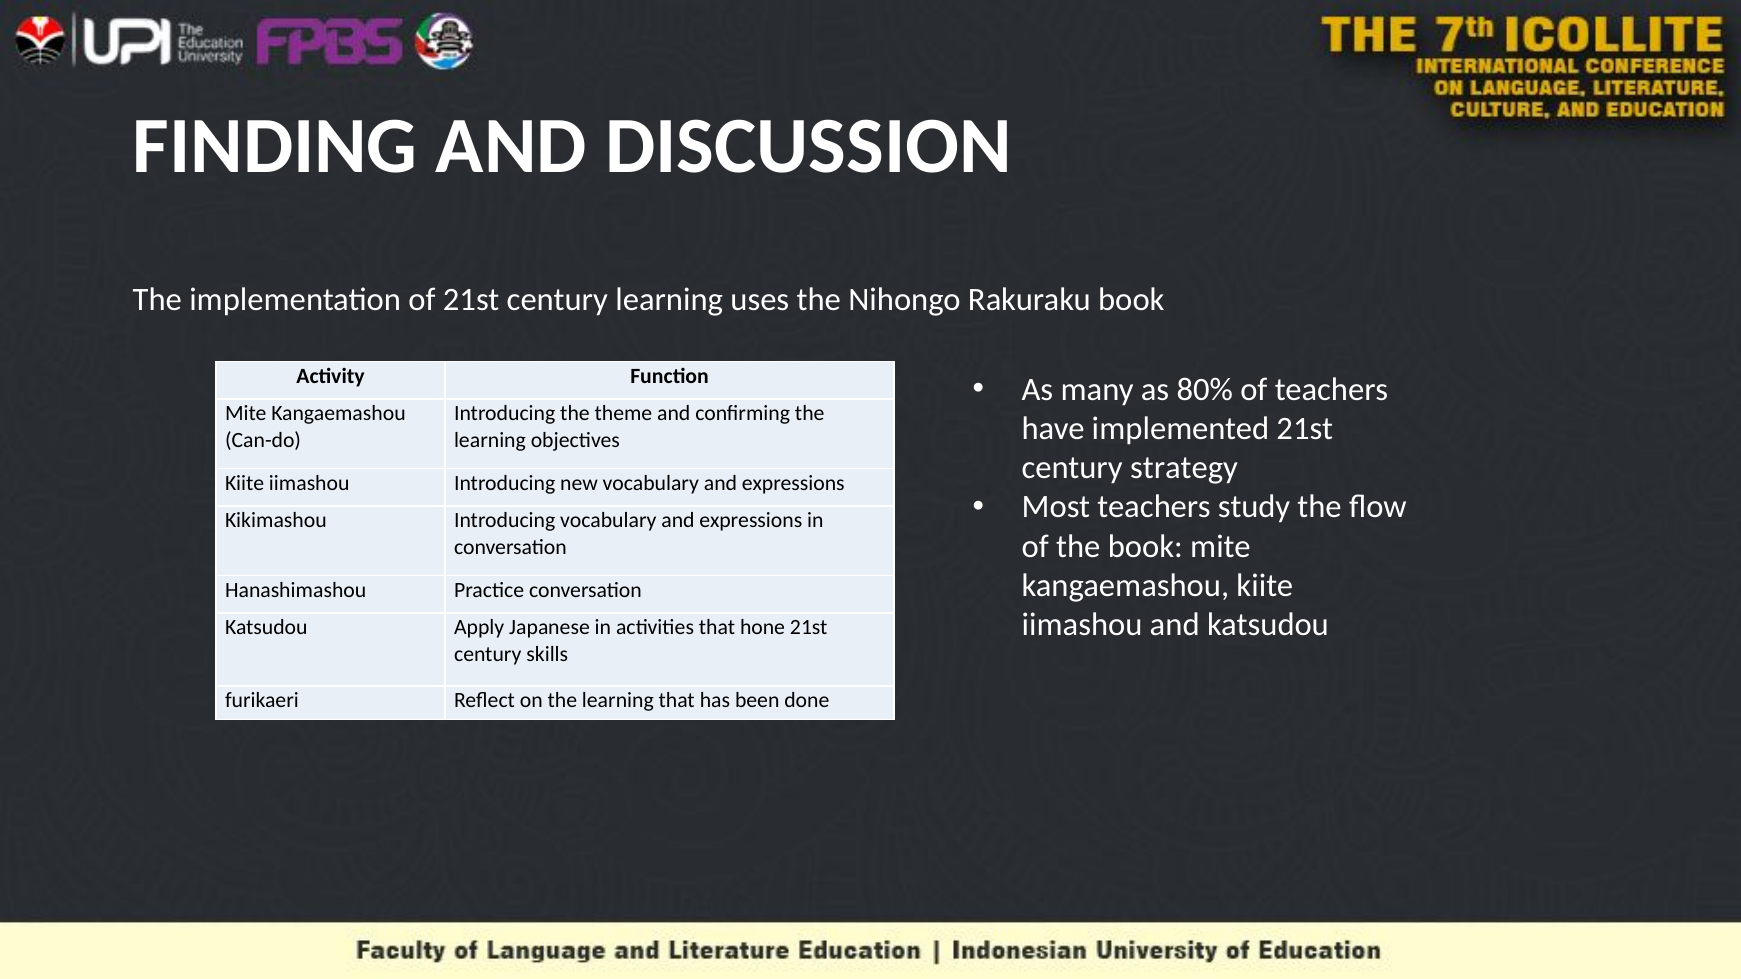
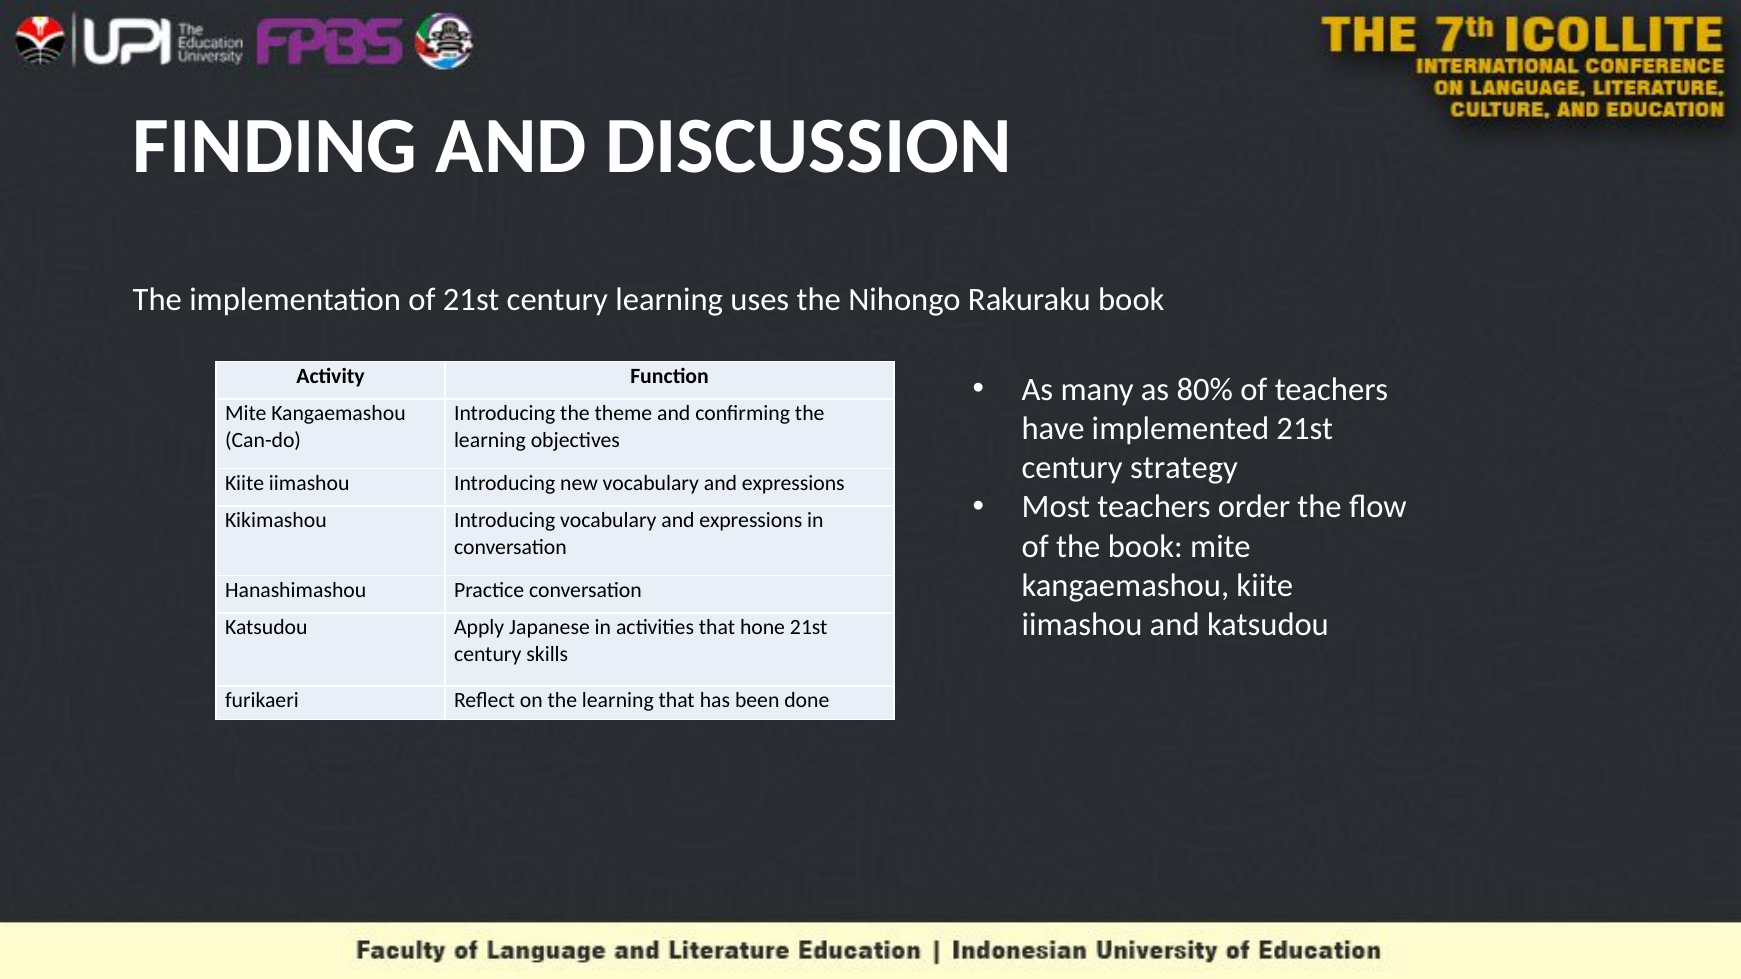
study: study -> order
